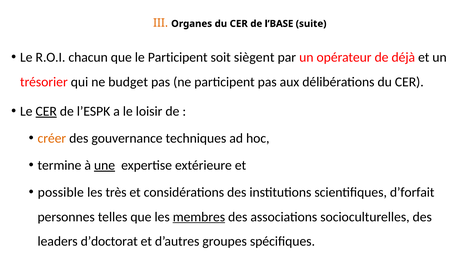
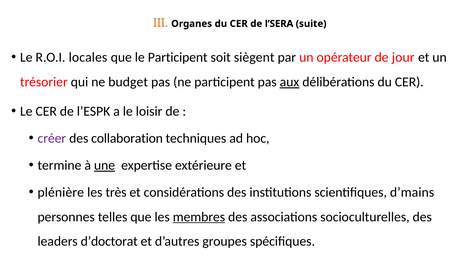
l’BASE: l’BASE -> l’SERA
chacun: chacun -> locales
déjà: déjà -> jour
aux underline: none -> present
CER at (46, 111) underline: present -> none
créer colour: orange -> purple
gouvernance: gouvernance -> collaboration
possible: possible -> plénière
d’forfait: d’forfait -> d’mains
